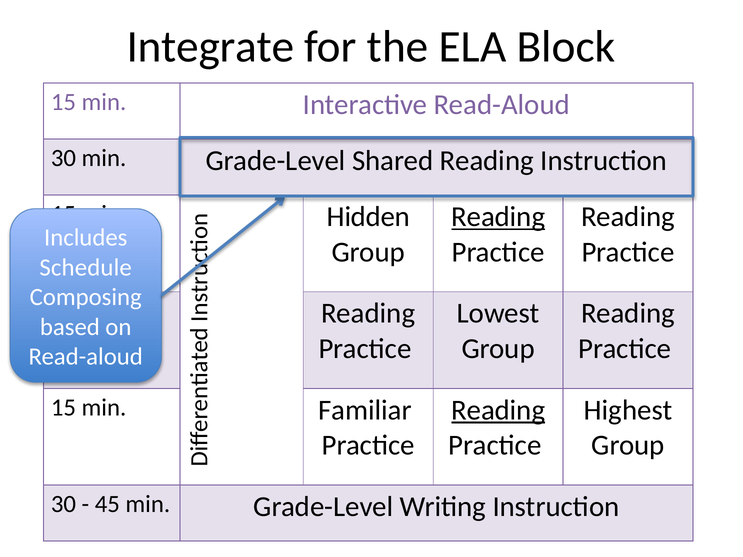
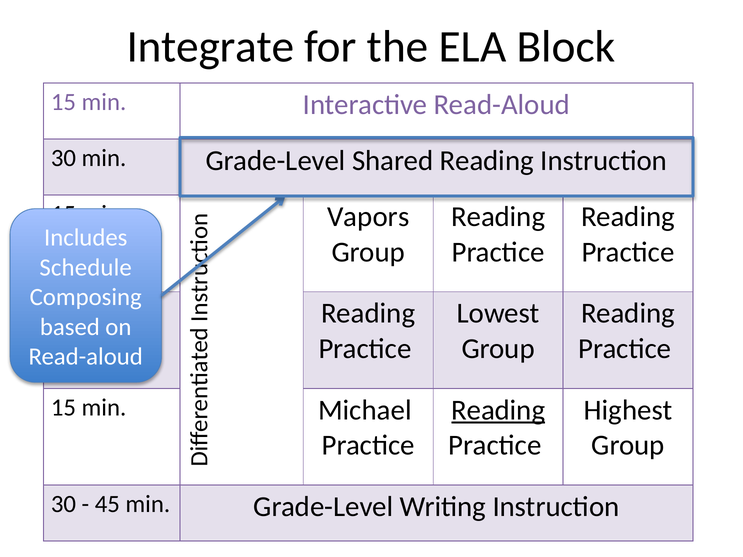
Reading at (498, 217) underline: present -> none
Hidden: Hidden -> Vapors
Familiar: Familiar -> Michael
